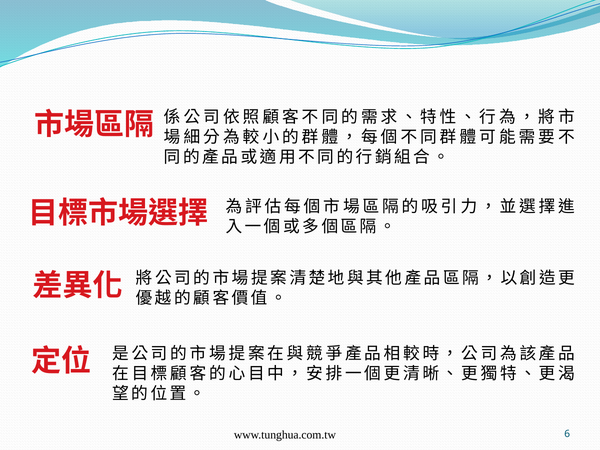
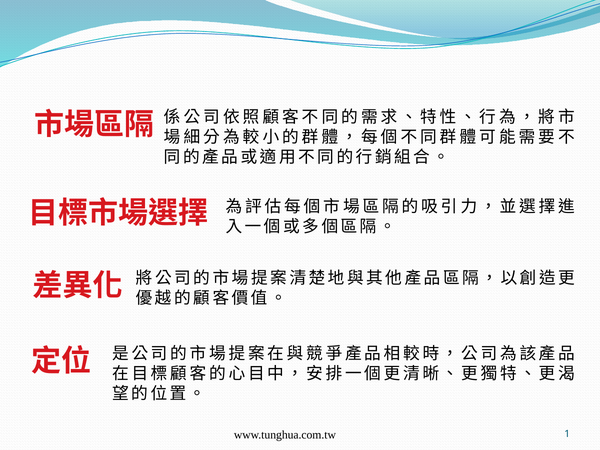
6: 6 -> 1
